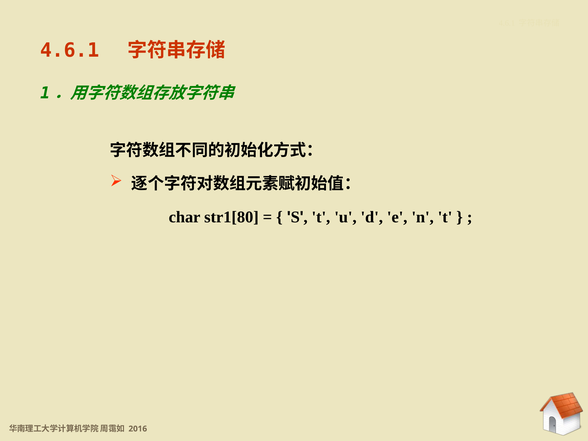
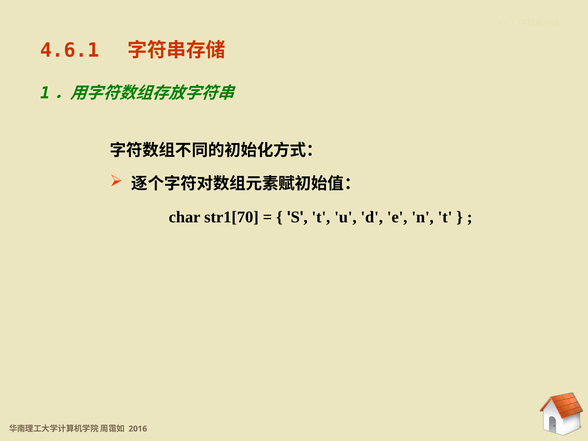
str1[80: str1[80 -> str1[70
